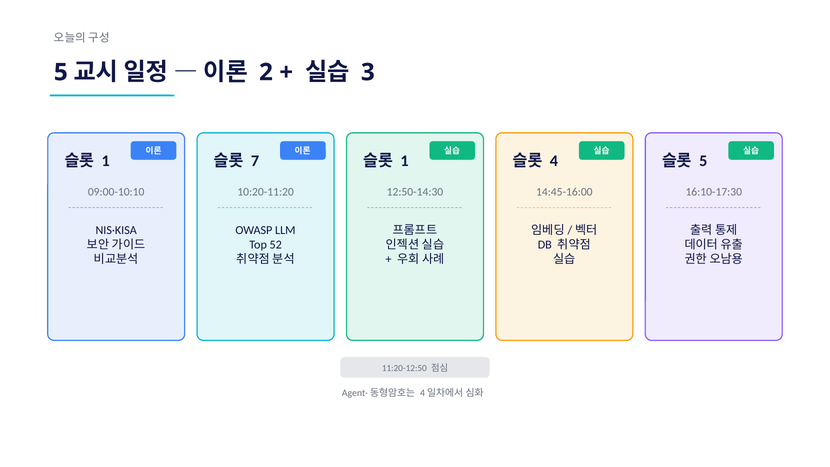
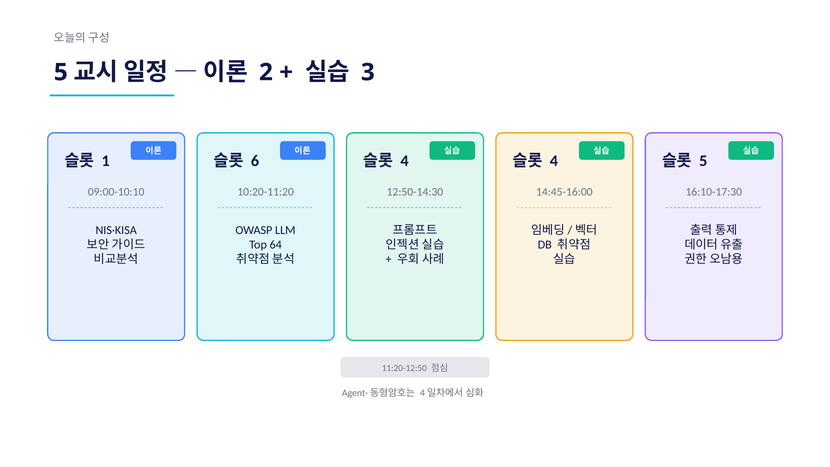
7: 7 -> 6
1 at (404, 161): 1 -> 4
52: 52 -> 64
